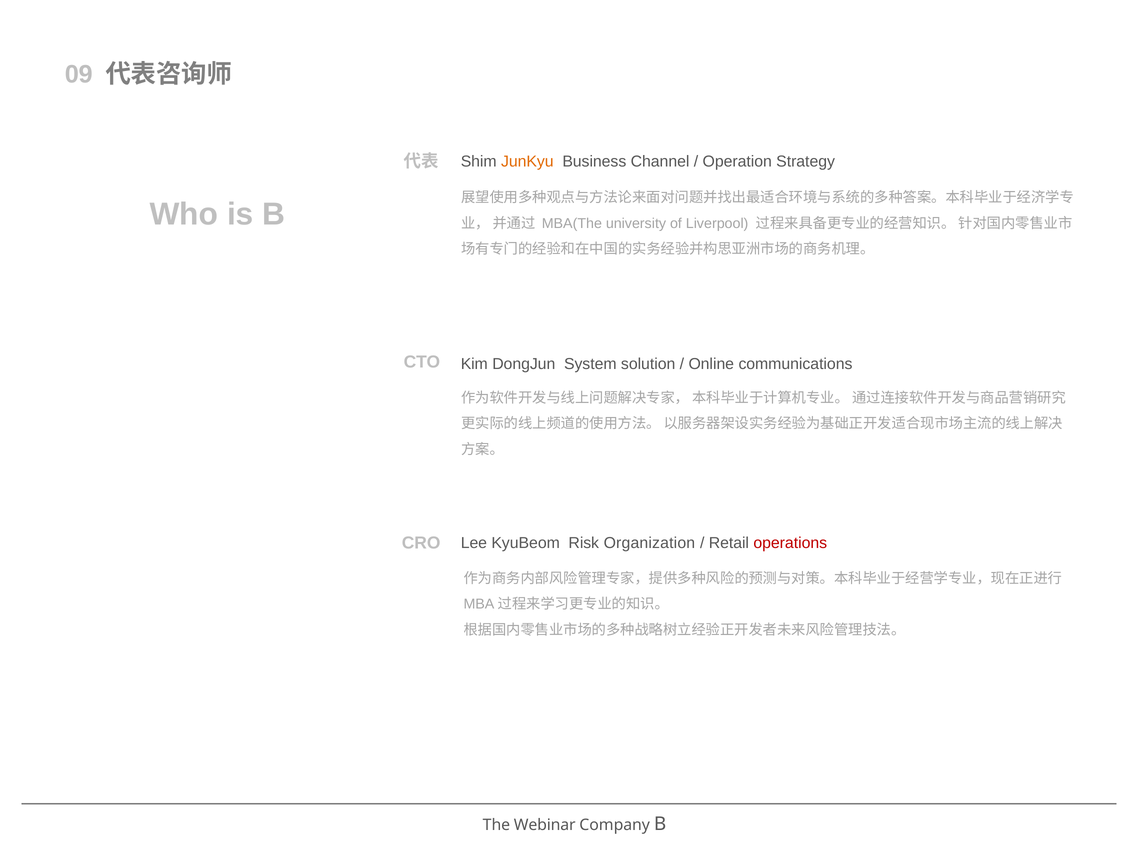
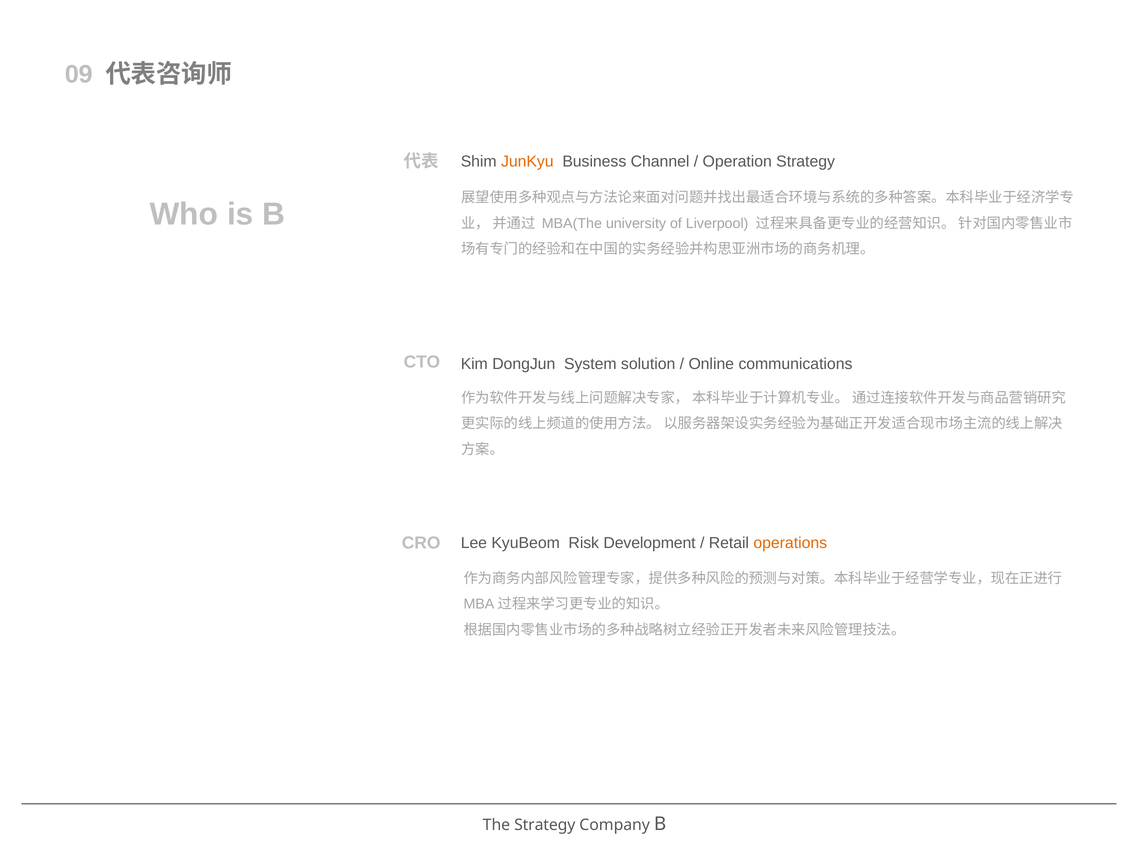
Organization: Organization -> Development
operations colour: red -> orange
Webinar at (545, 825): Webinar -> Strategy
